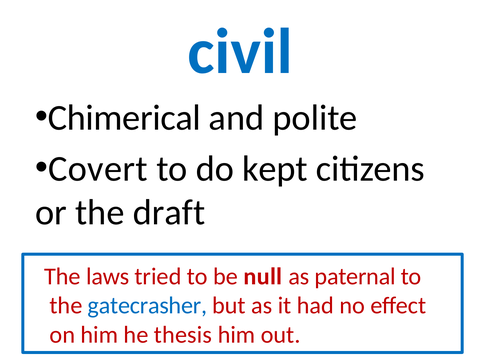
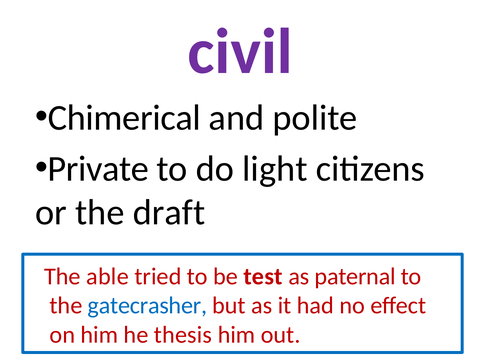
civil colour: blue -> purple
Covert: Covert -> Private
kept: kept -> light
laws: laws -> able
null: null -> test
